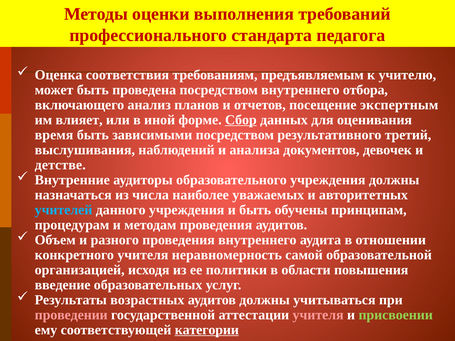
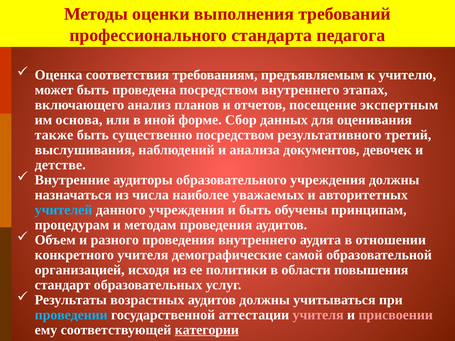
отбора: отбора -> этапах
влияет: влияет -> основа
Сбор underline: present -> none
время: время -> также
зависимыми: зависимыми -> существенно
неравномерность: неравномерность -> демографические
введение: введение -> стандарт
проведении colour: pink -> light blue
присвоении colour: light green -> pink
